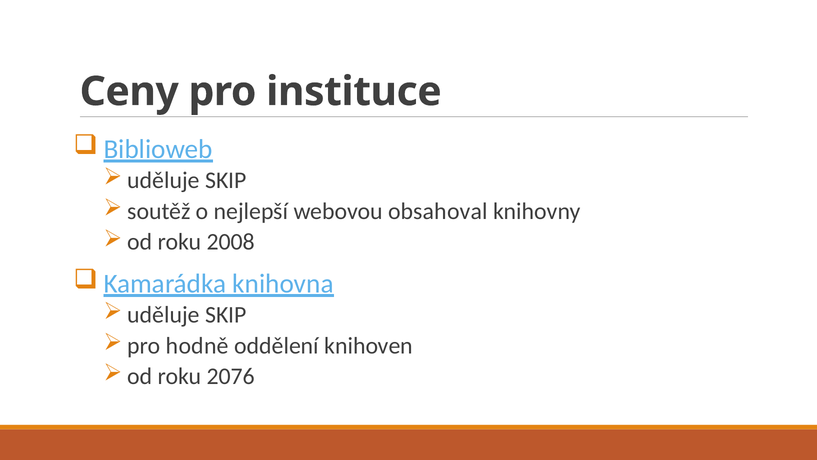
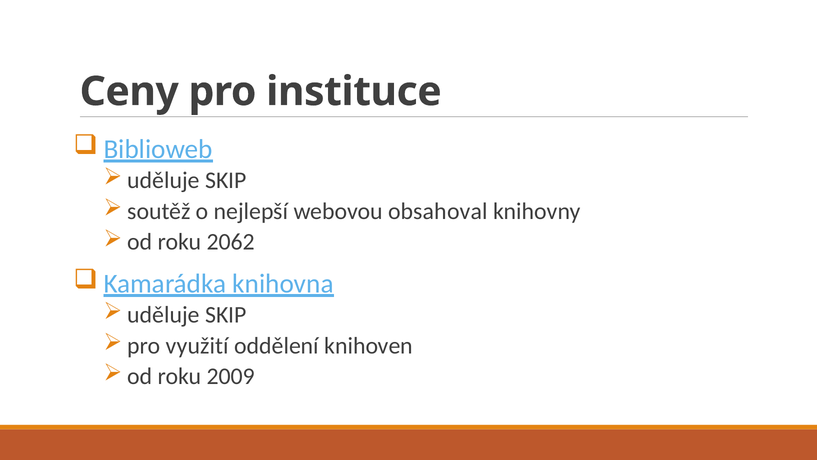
2008: 2008 -> 2062
hodně: hodně -> využití
2076: 2076 -> 2009
